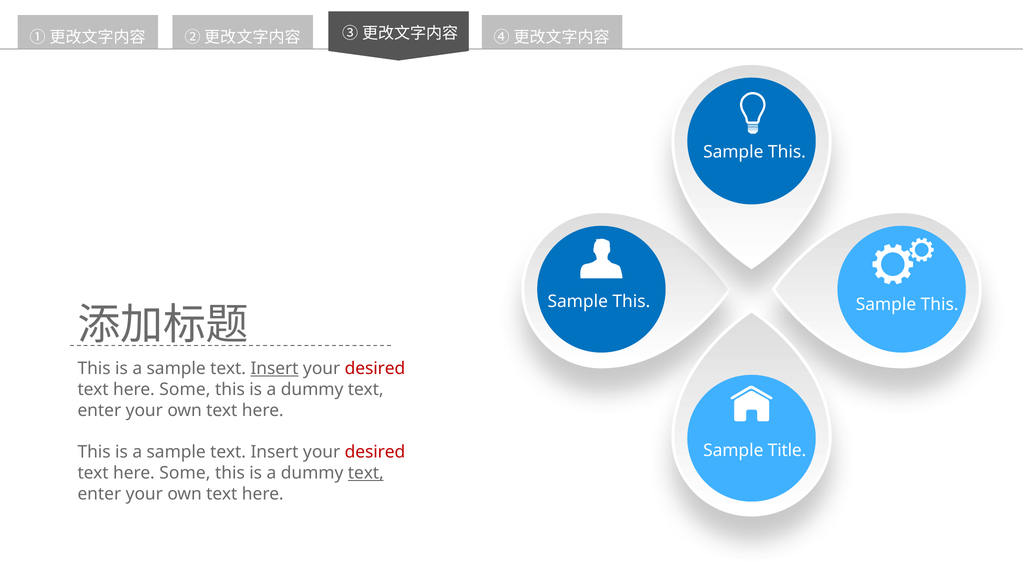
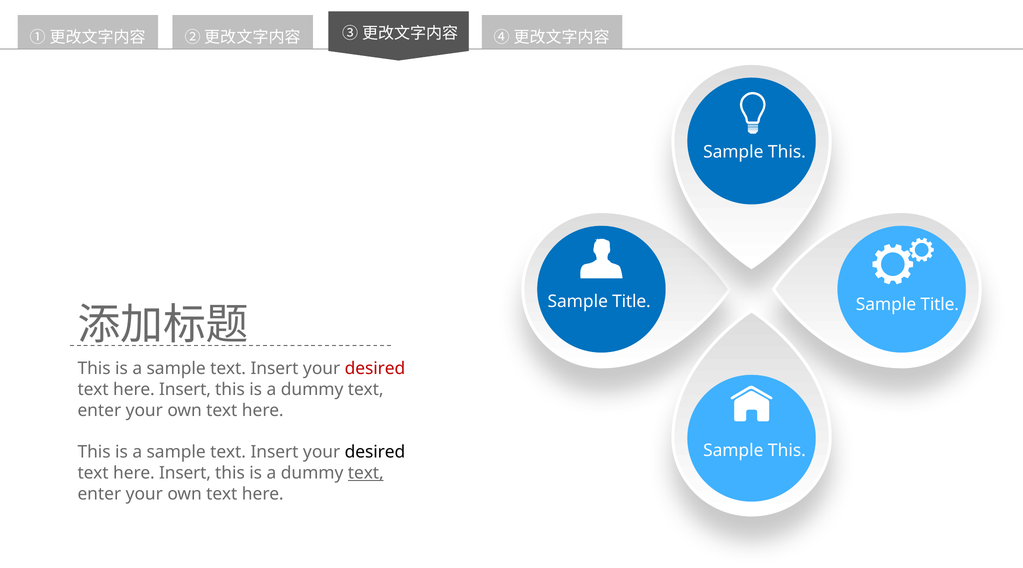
This at (631, 302): This -> Title
This at (940, 305): This -> Title
Insert at (275, 369) underline: present -> none
Some at (185, 390): Some -> Insert
Title at (787, 451): Title -> This
desired at (375, 452) colour: red -> black
Some at (185, 473): Some -> Insert
